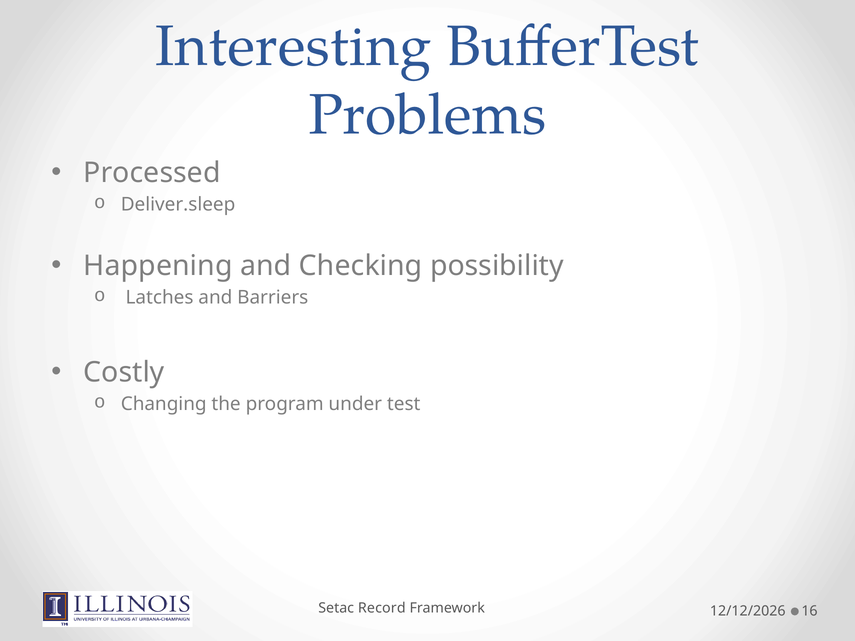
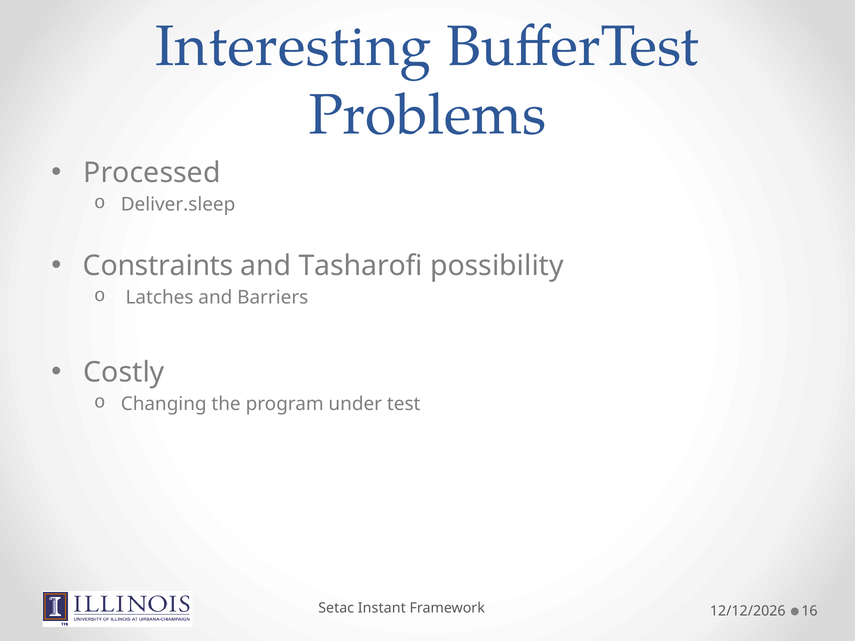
Happening: Happening -> Constraints
Checking: Checking -> Tasharofi
Record: Record -> Instant
